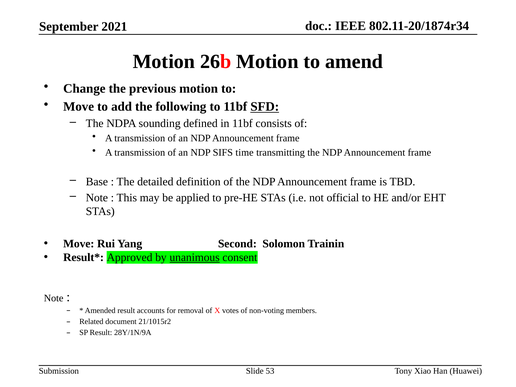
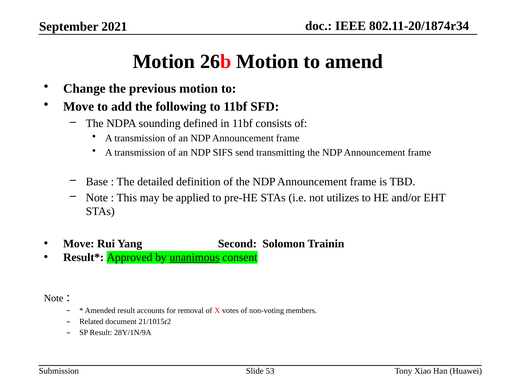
SFD underline: present -> none
time: time -> send
official: official -> utilizes
